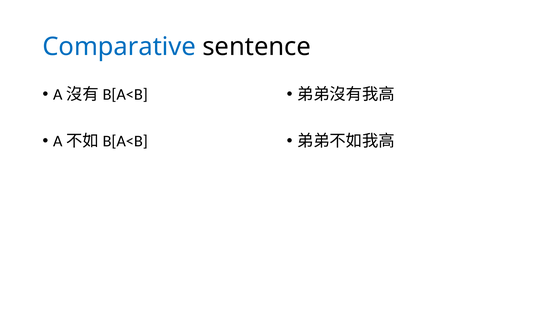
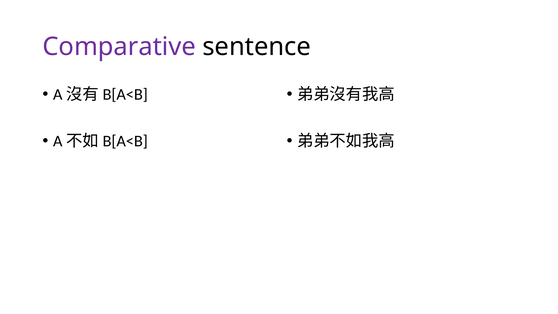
Comparative colour: blue -> purple
